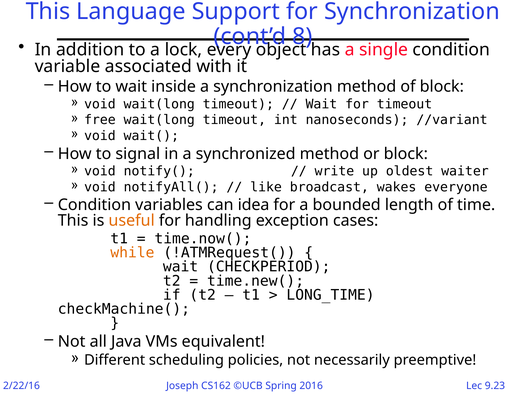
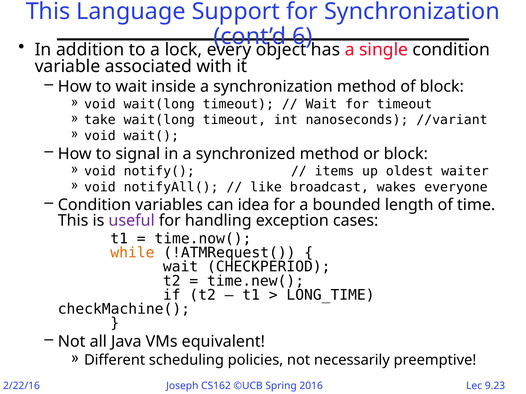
8: 8 -> 6
free: free -> take
write: write -> items
useful colour: orange -> purple
